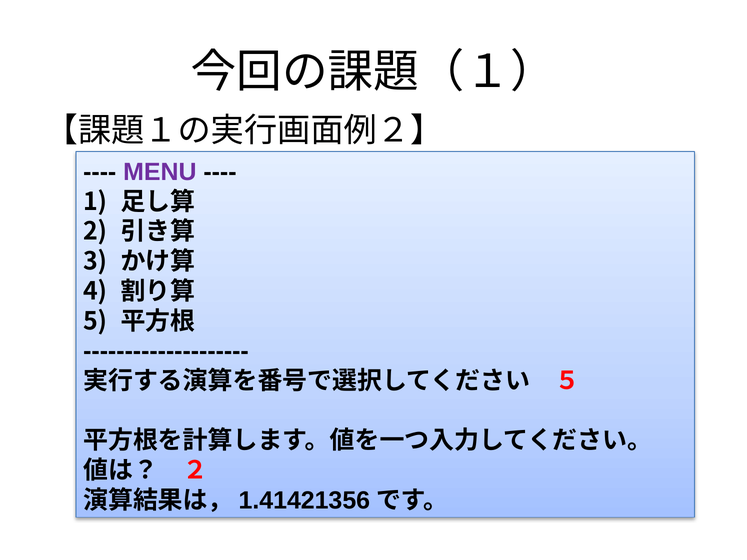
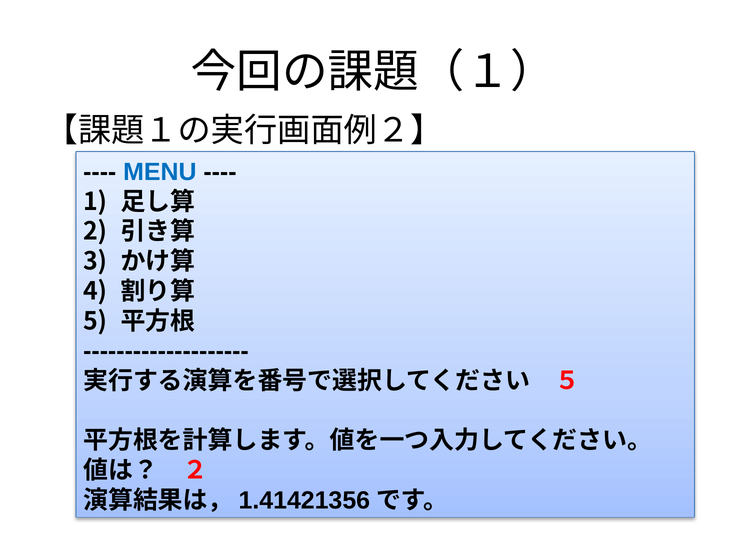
MENU colour: purple -> blue
